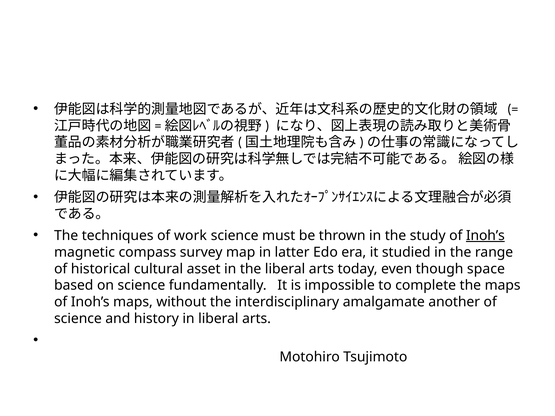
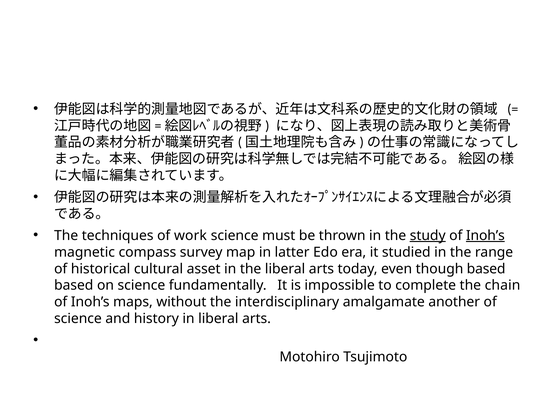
study underline: none -> present
though space: space -> based
the maps: maps -> chain
